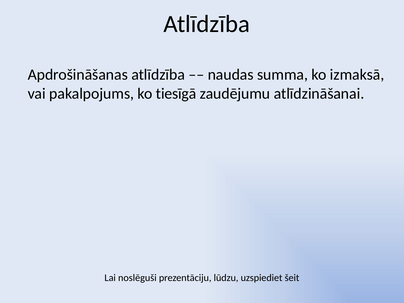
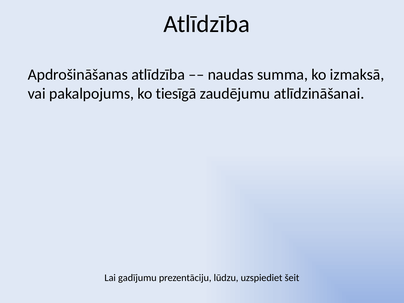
noslēguši: noslēguši -> gadījumu
